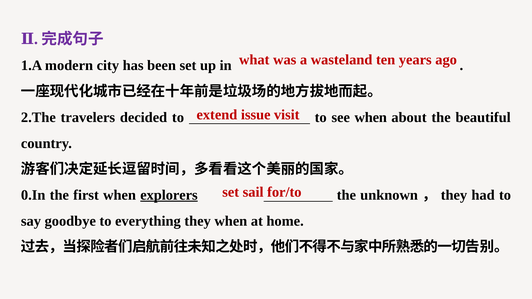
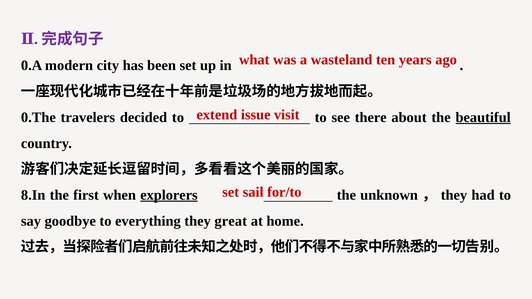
1.A: 1.A -> 0.A
2.The: 2.The -> 0.The
see when: when -> there
beautiful underline: none -> present
0.In: 0.In -> 8.In
they when: when -> great
